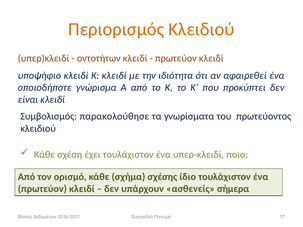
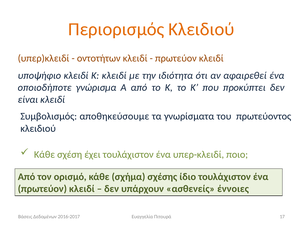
παρακολούθησε: παρακολούθησε -> αποθηκεύσουμε
σήμερα: σήμερα -> έννοιες
